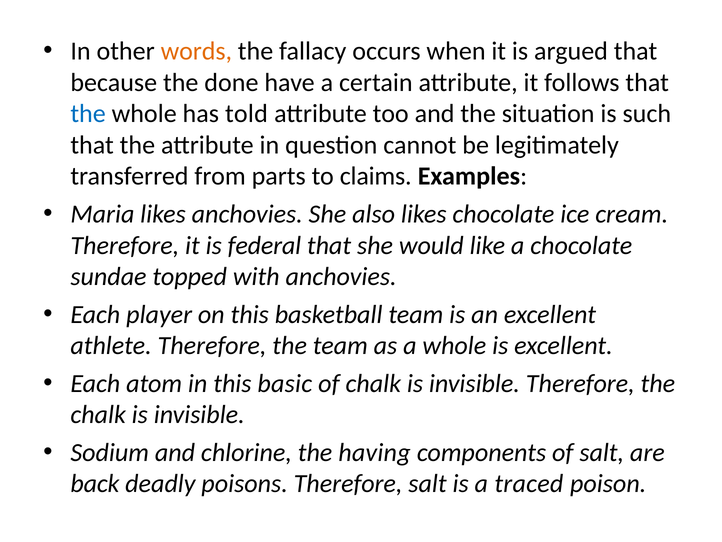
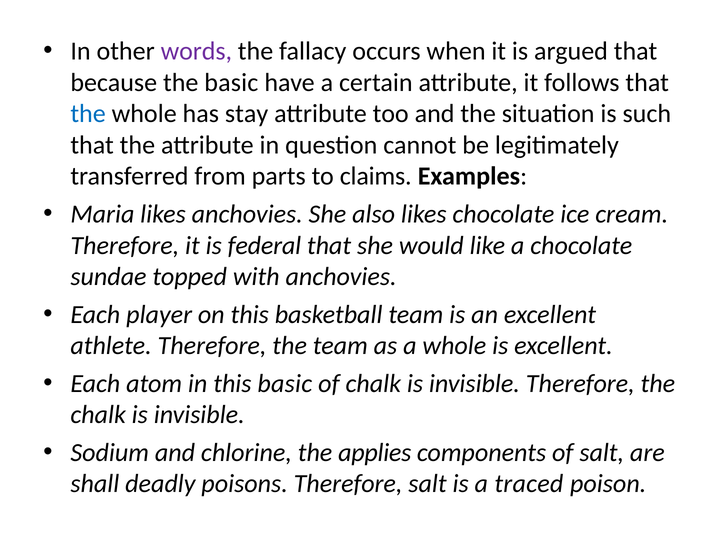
words colour: orange -> purple
the done: done -> basic
told: told -> stay
having: having -> applies
back: back -> shall
